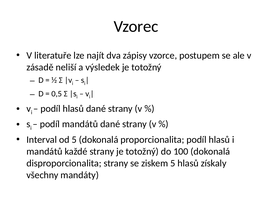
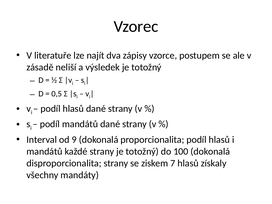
od 5: 5 -> 9
ziskem 5: 5 -> 7
